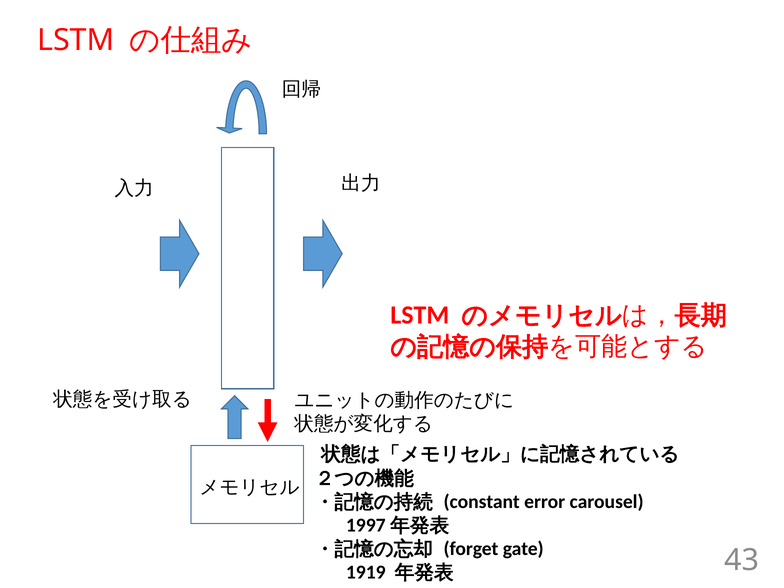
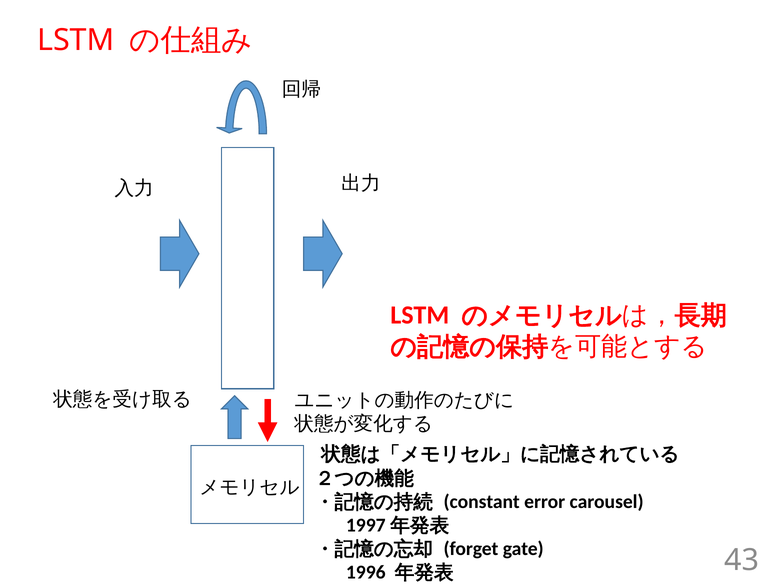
1919: 1919 -> 1996
